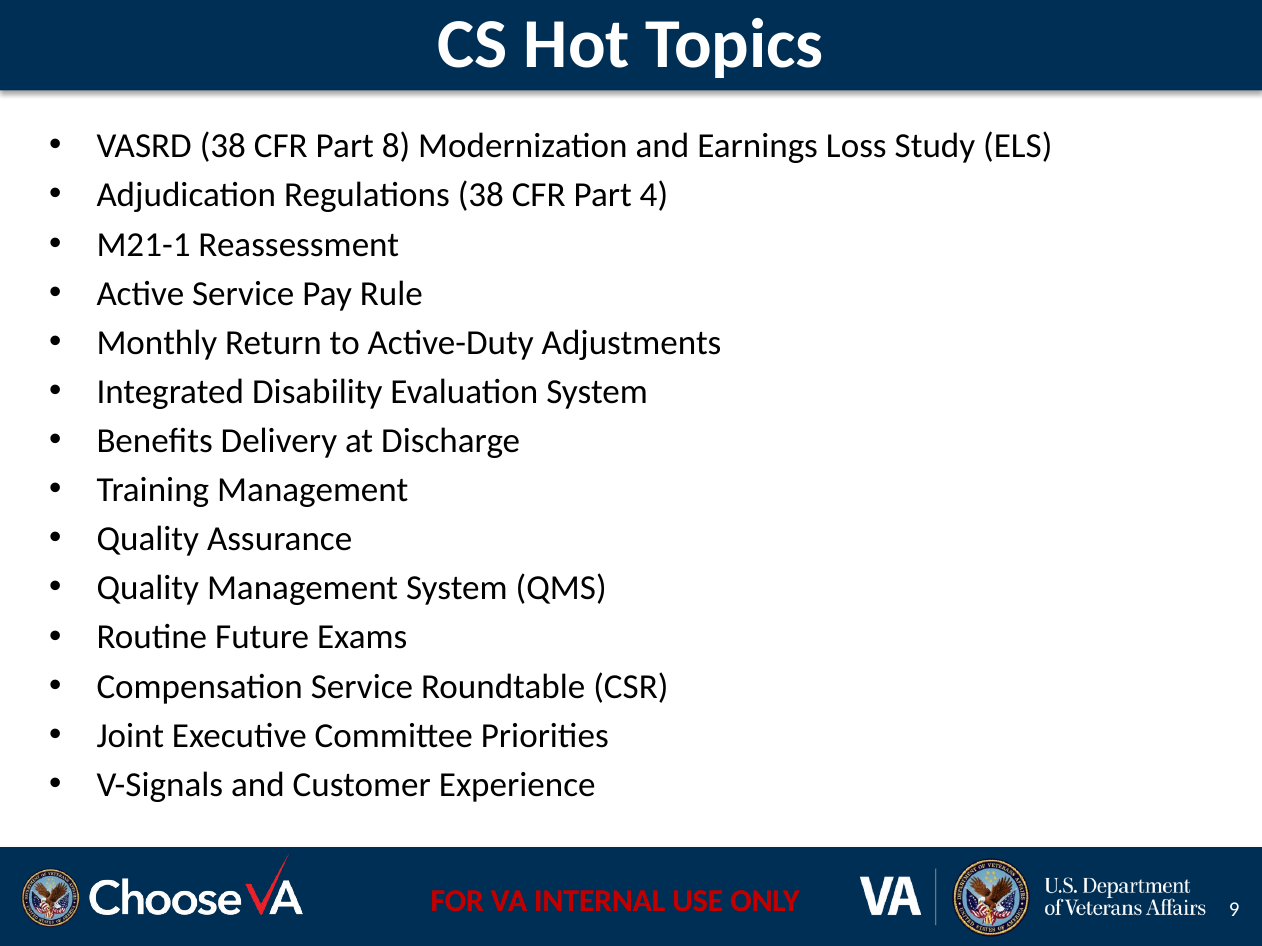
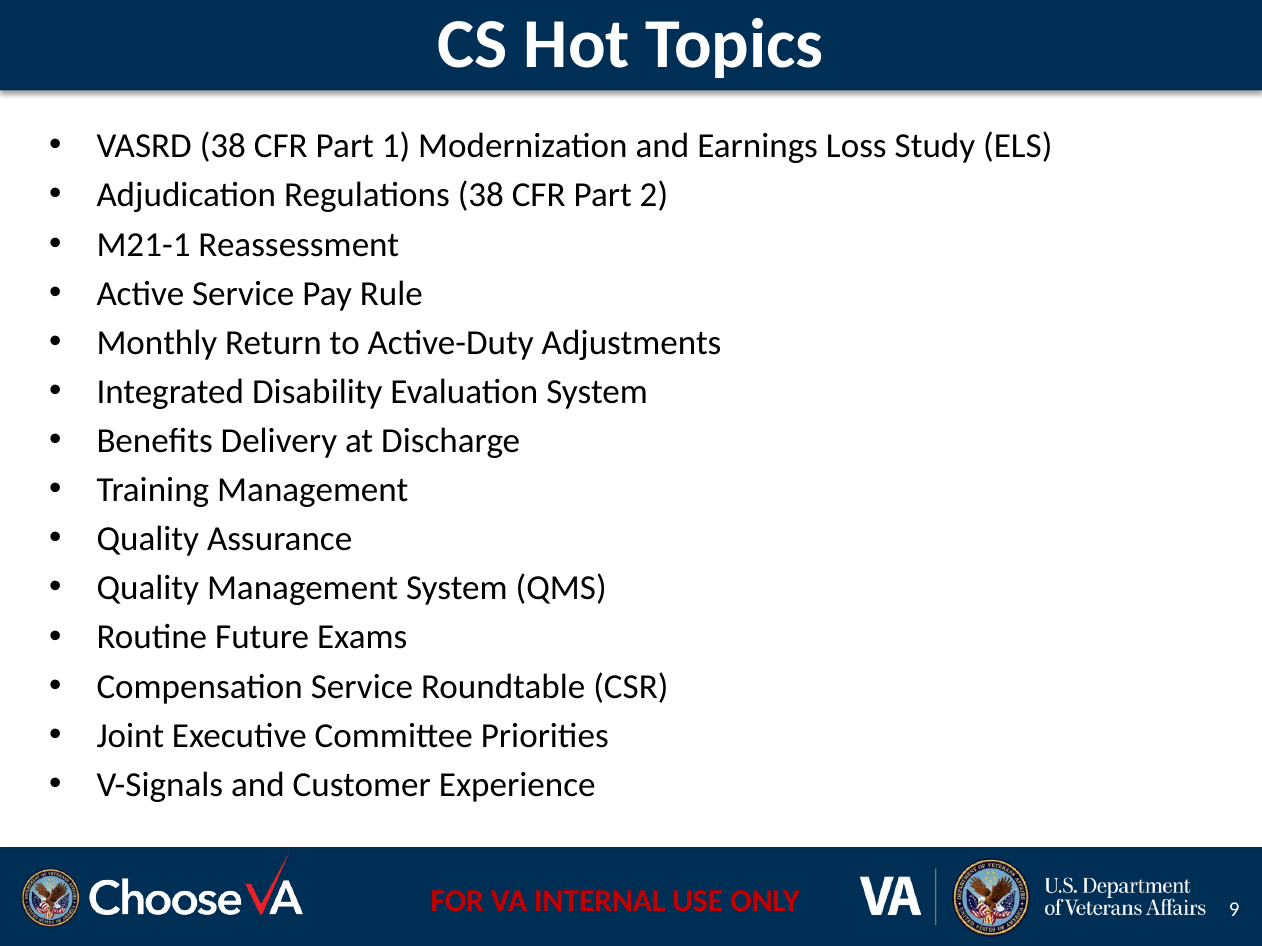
8: 8 -> 1
4: 4 -> 2
